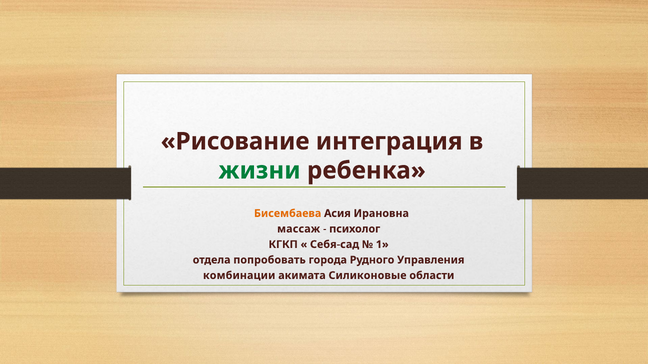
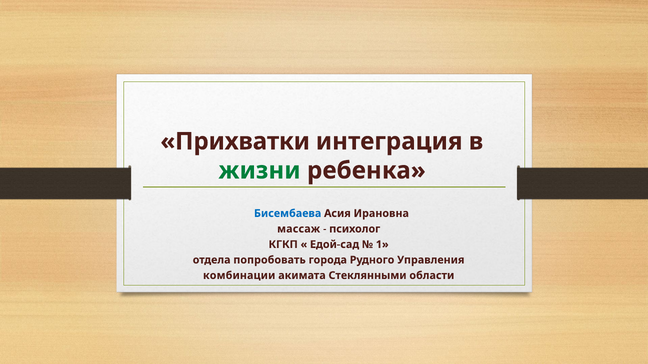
Рисование: Рисование -> Прихватки
Бисембаева colour: orange -> blue
Себя-сад: Себя-сад -> Едой-сад
Силиконовые: Силиконовые -> Стеклянными
